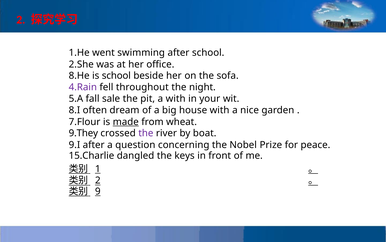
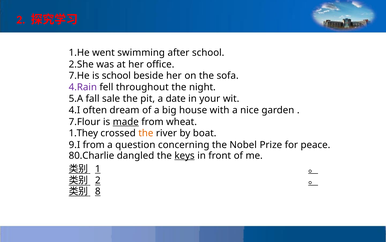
8.He: 8.He -> 7.He
a with: with -> date
8.I: 8.I -> 4.I
9.They: 9.They -> 1.They
the at (146, 133) colour: purple -> orange
9.I after: after -> from
15.Charlie: 15.Charlie -> 80.Charlie
keys underline: none -> present
9: 9 -> 8
